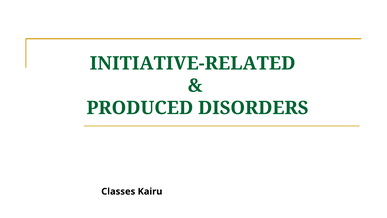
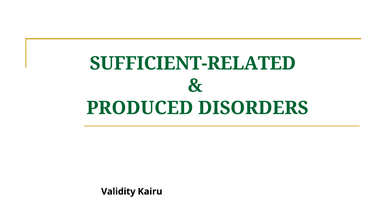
INITIATIVE-RELATED: INITIATIVE-RELATED -> SUFFICIENT-RELATED
Classes: Classes -> Validity
